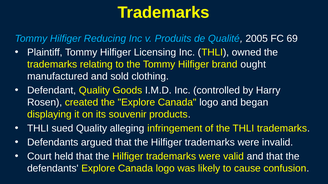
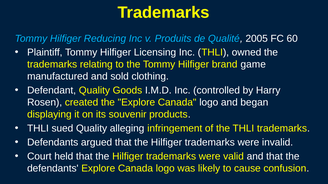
69: 69 -> 60
ought: ought -> game
